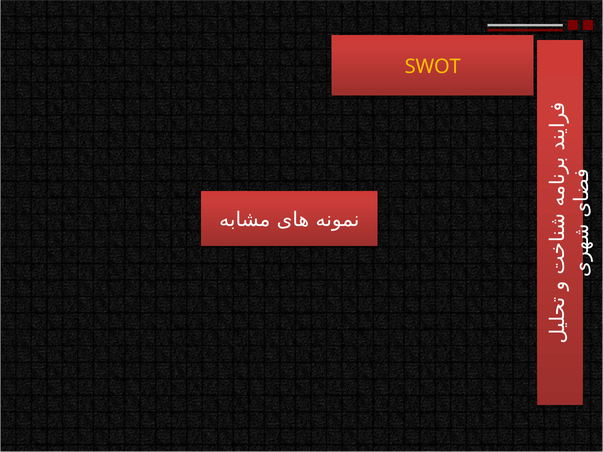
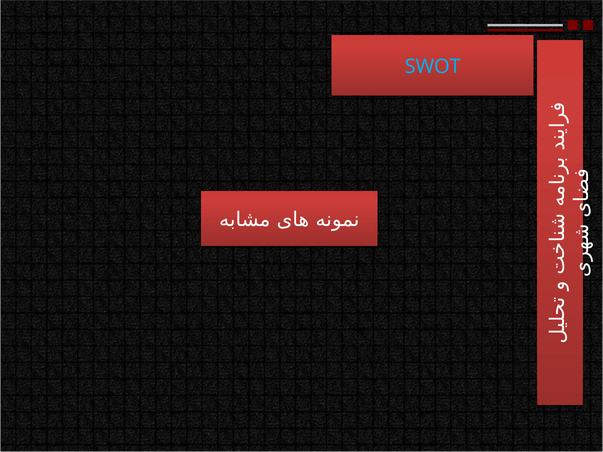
SWOT colour: yellow -> light blue
